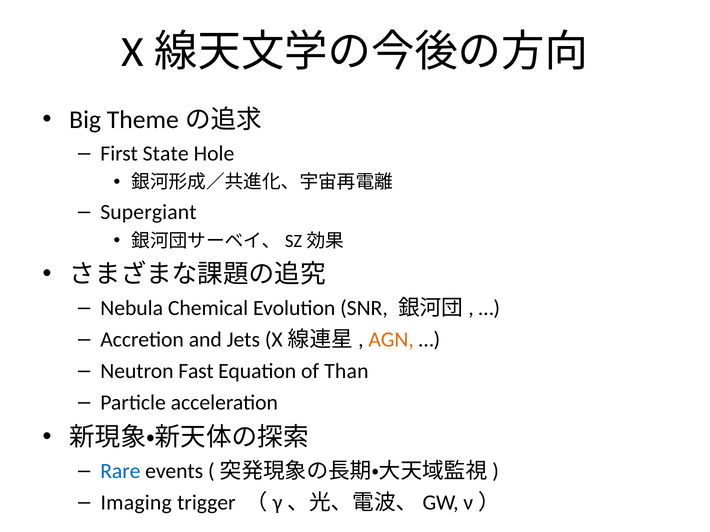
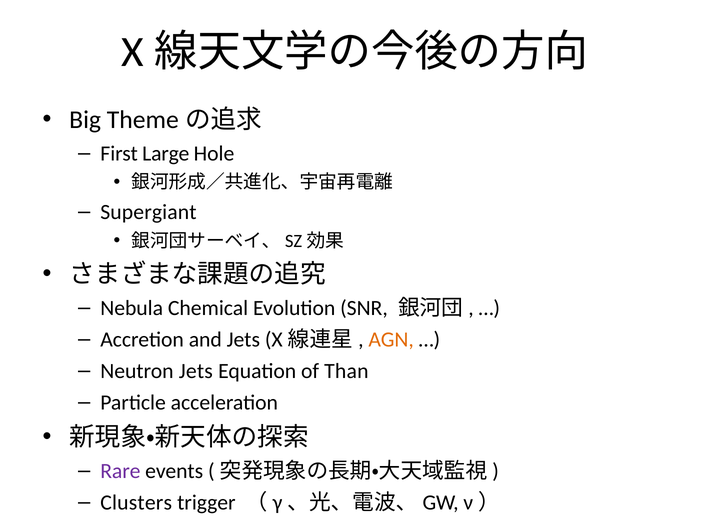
State: State -> Large
Neutron Fast: Fast -> Jets
Rare colour: blue -> purple
Imaging: Imaging -> Clusters
